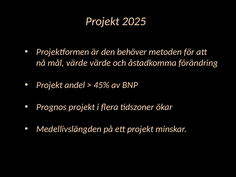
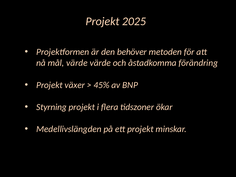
andel: andel -> växer
Prognos: Prognos -> Styrning
